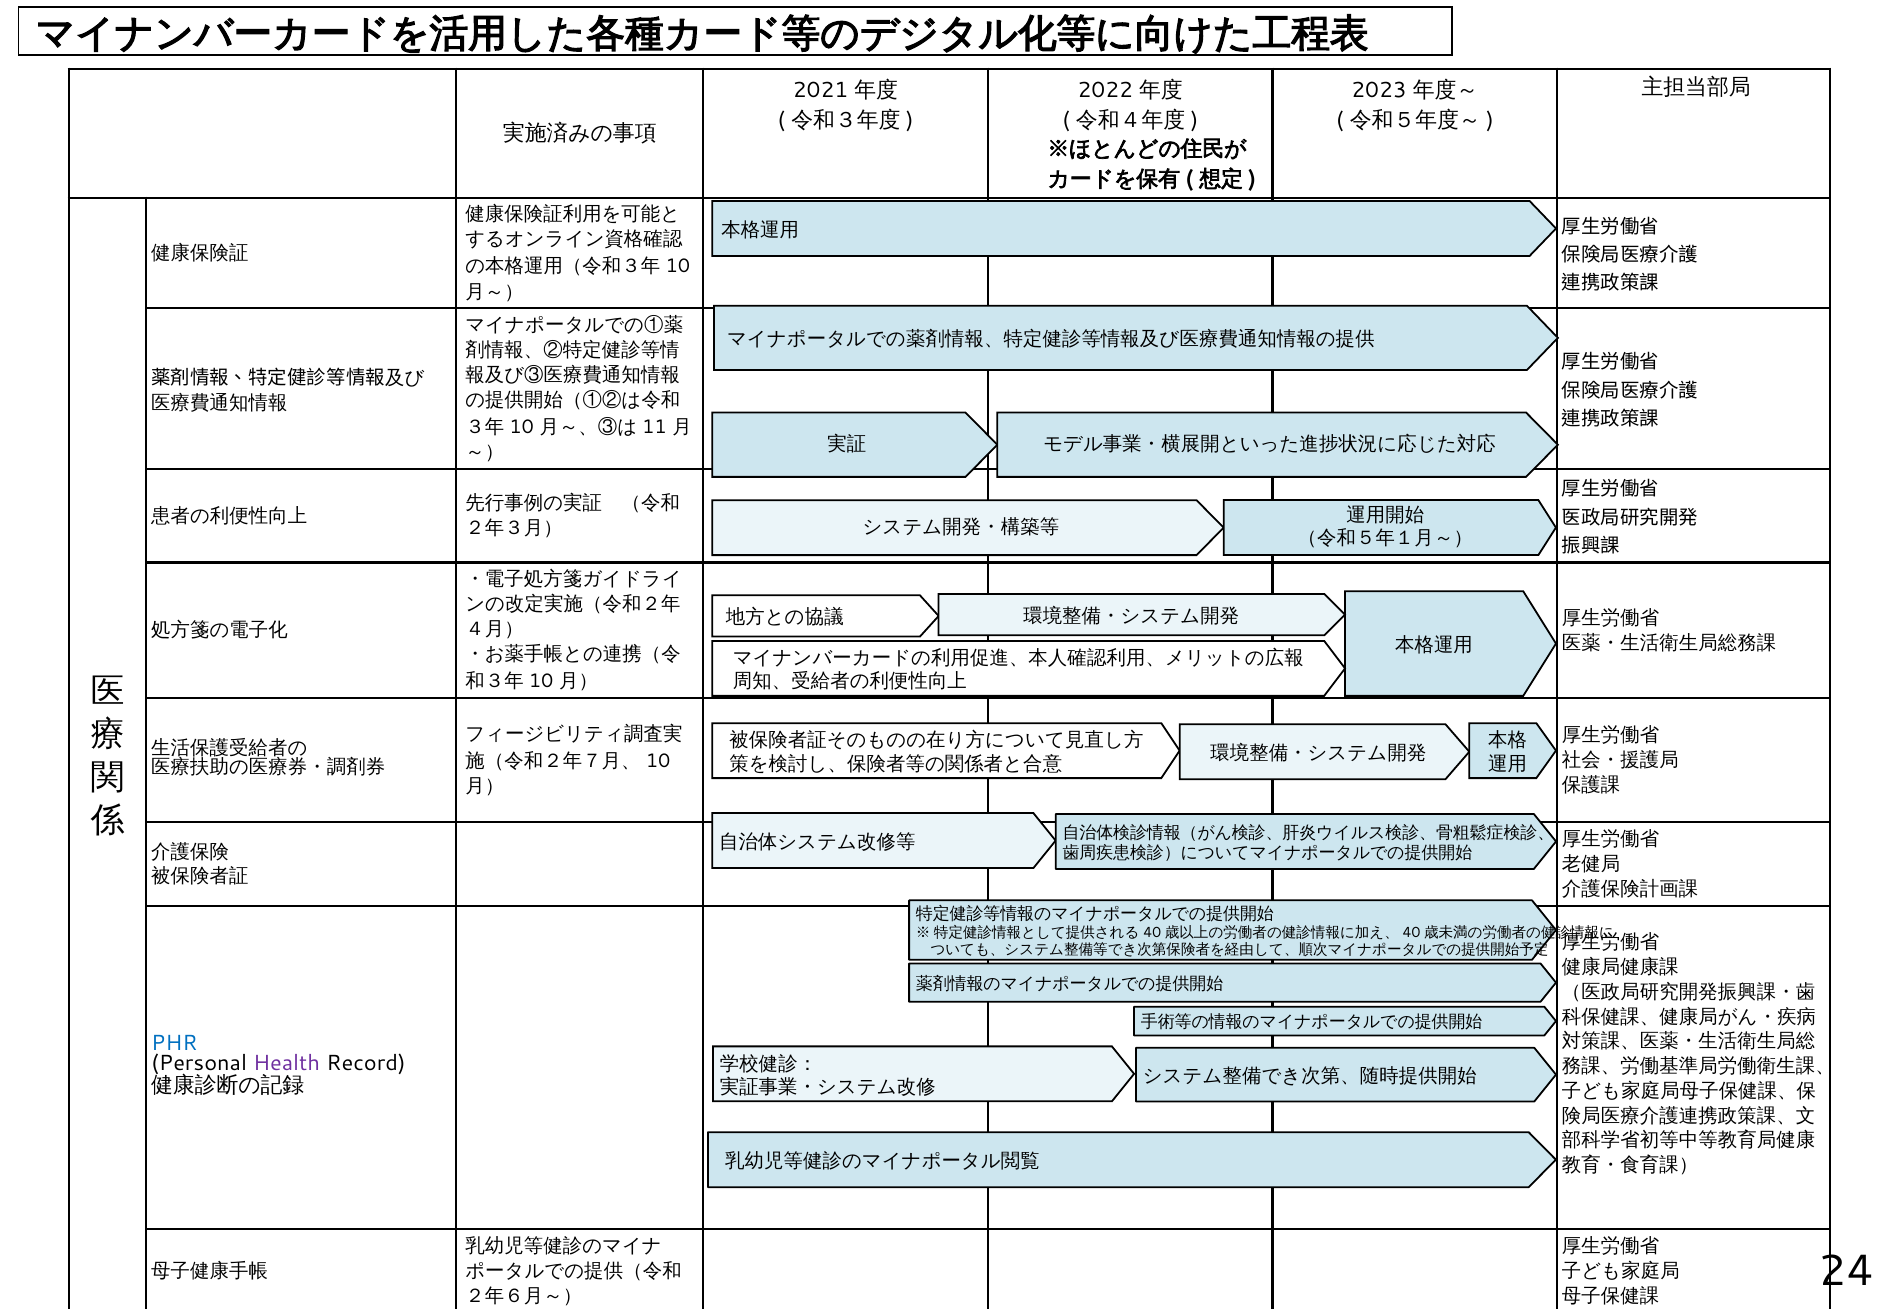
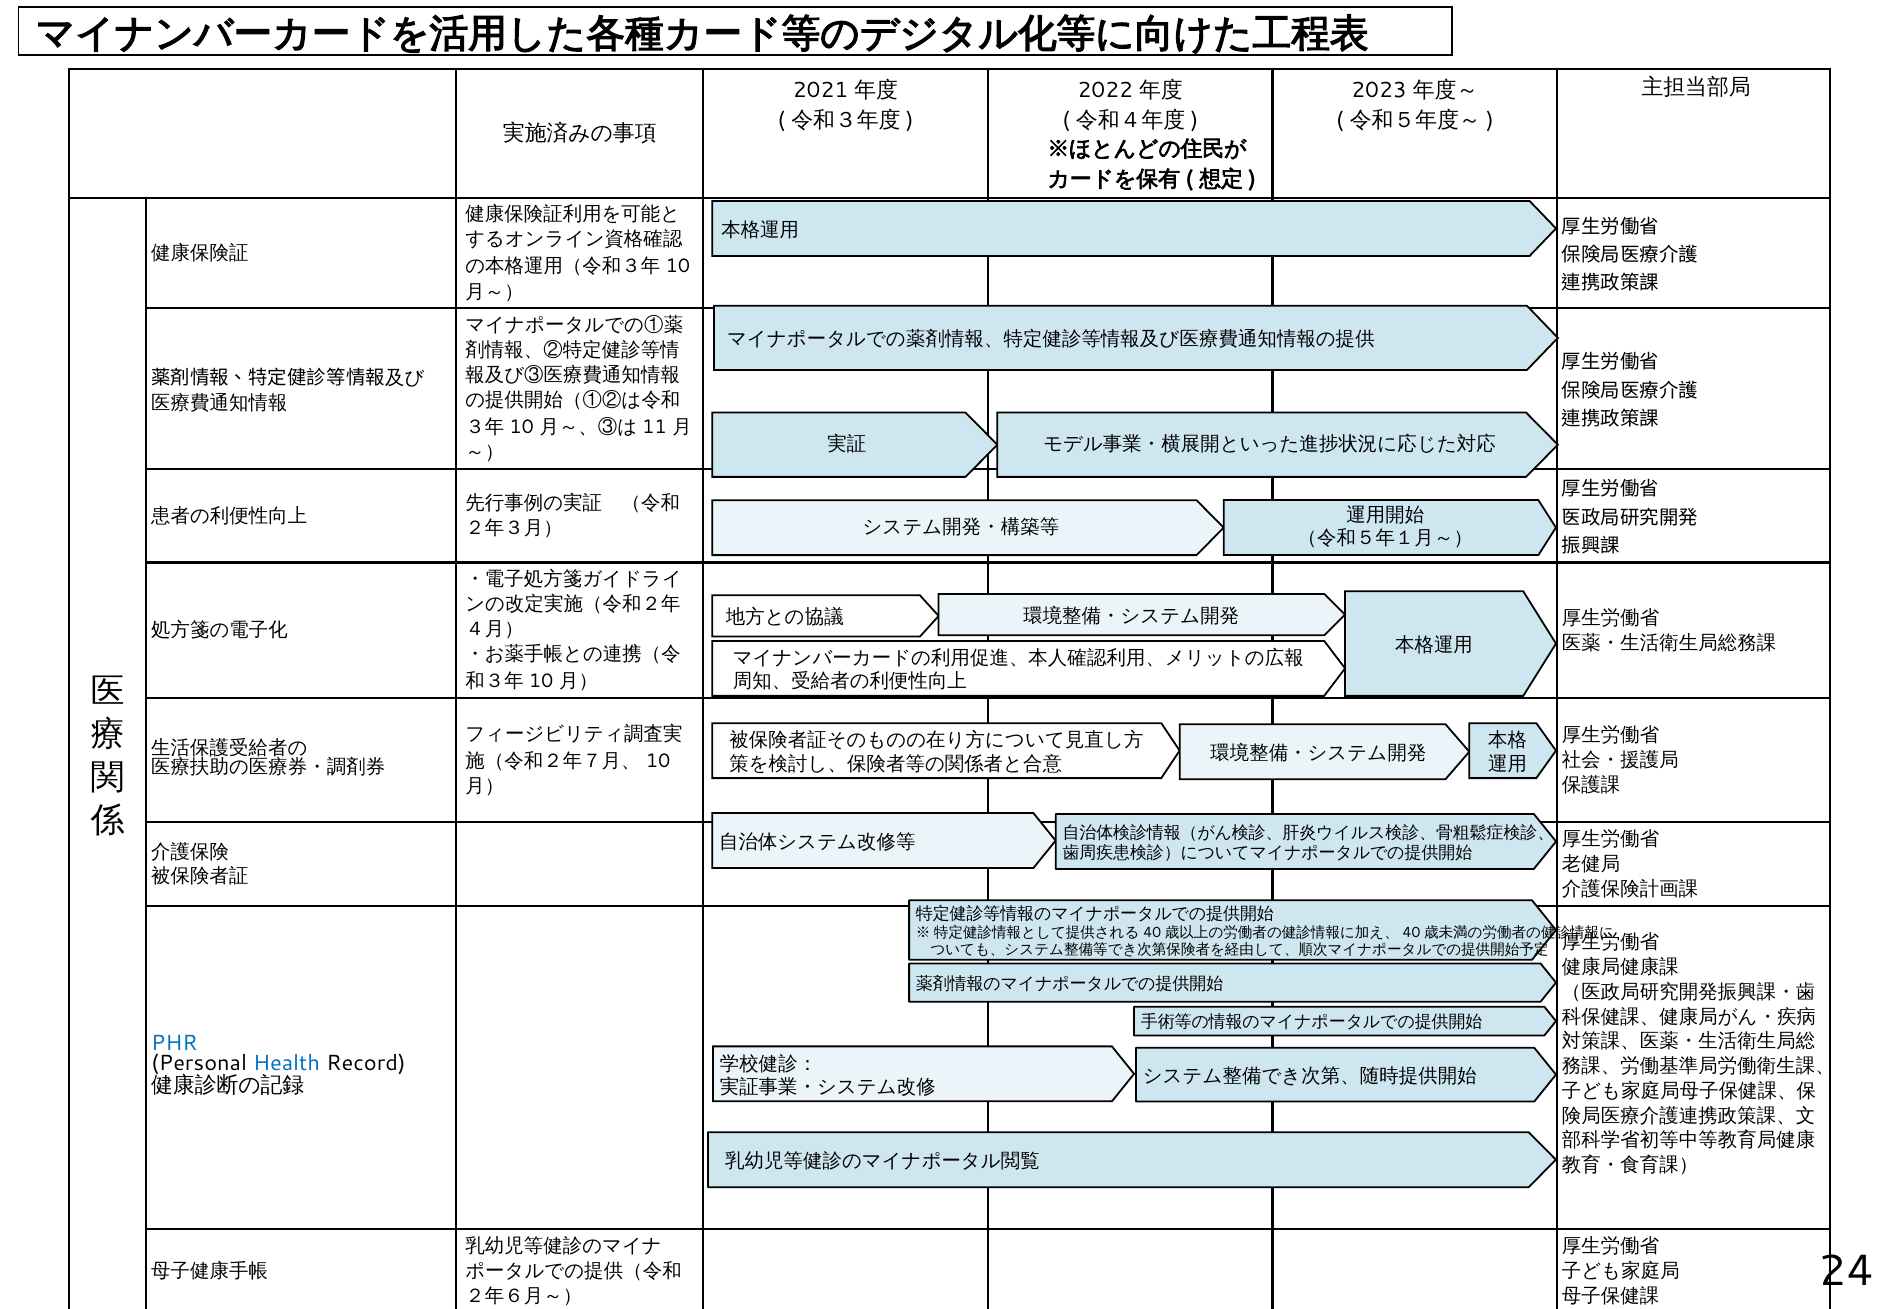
Health colour: purple -> blue
